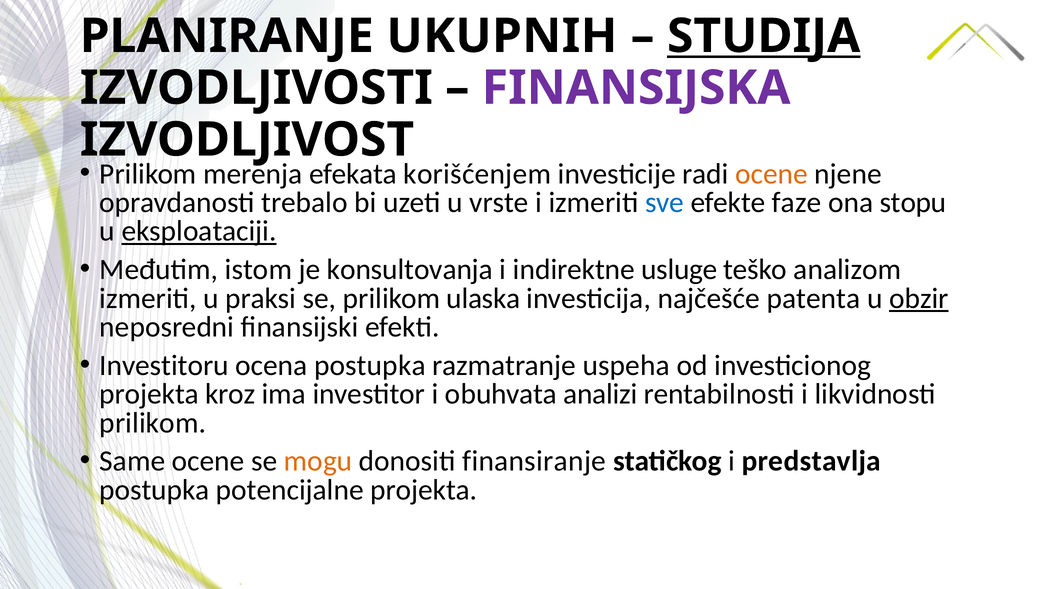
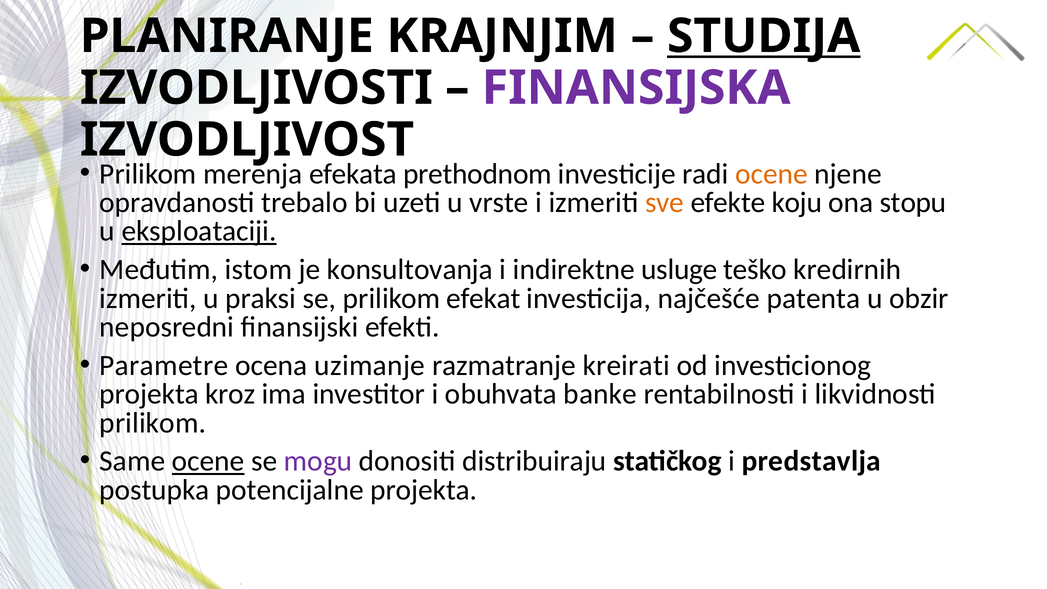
UKUPNIH: UKUPNIH -> KRAJNJIM
korišćenjem: korišćenjem -> prethodnom
sve colour: blue -> orange
faze: faze -> koju
analizom: analizom -> kredirnih
ulaska: ulaska -> efekat
obzir underline: present -> none
Investitoru: Investitoru -> Parametre
ocena postupka: postupka -> uzimanje
uspeha: uspeha -> kreirati
analizi: analizi -> banke
ocene at (208, 461) underline: none -> present
mogu colour: orange -> purple
finansiranje: finansiranje -> distribuiraju
